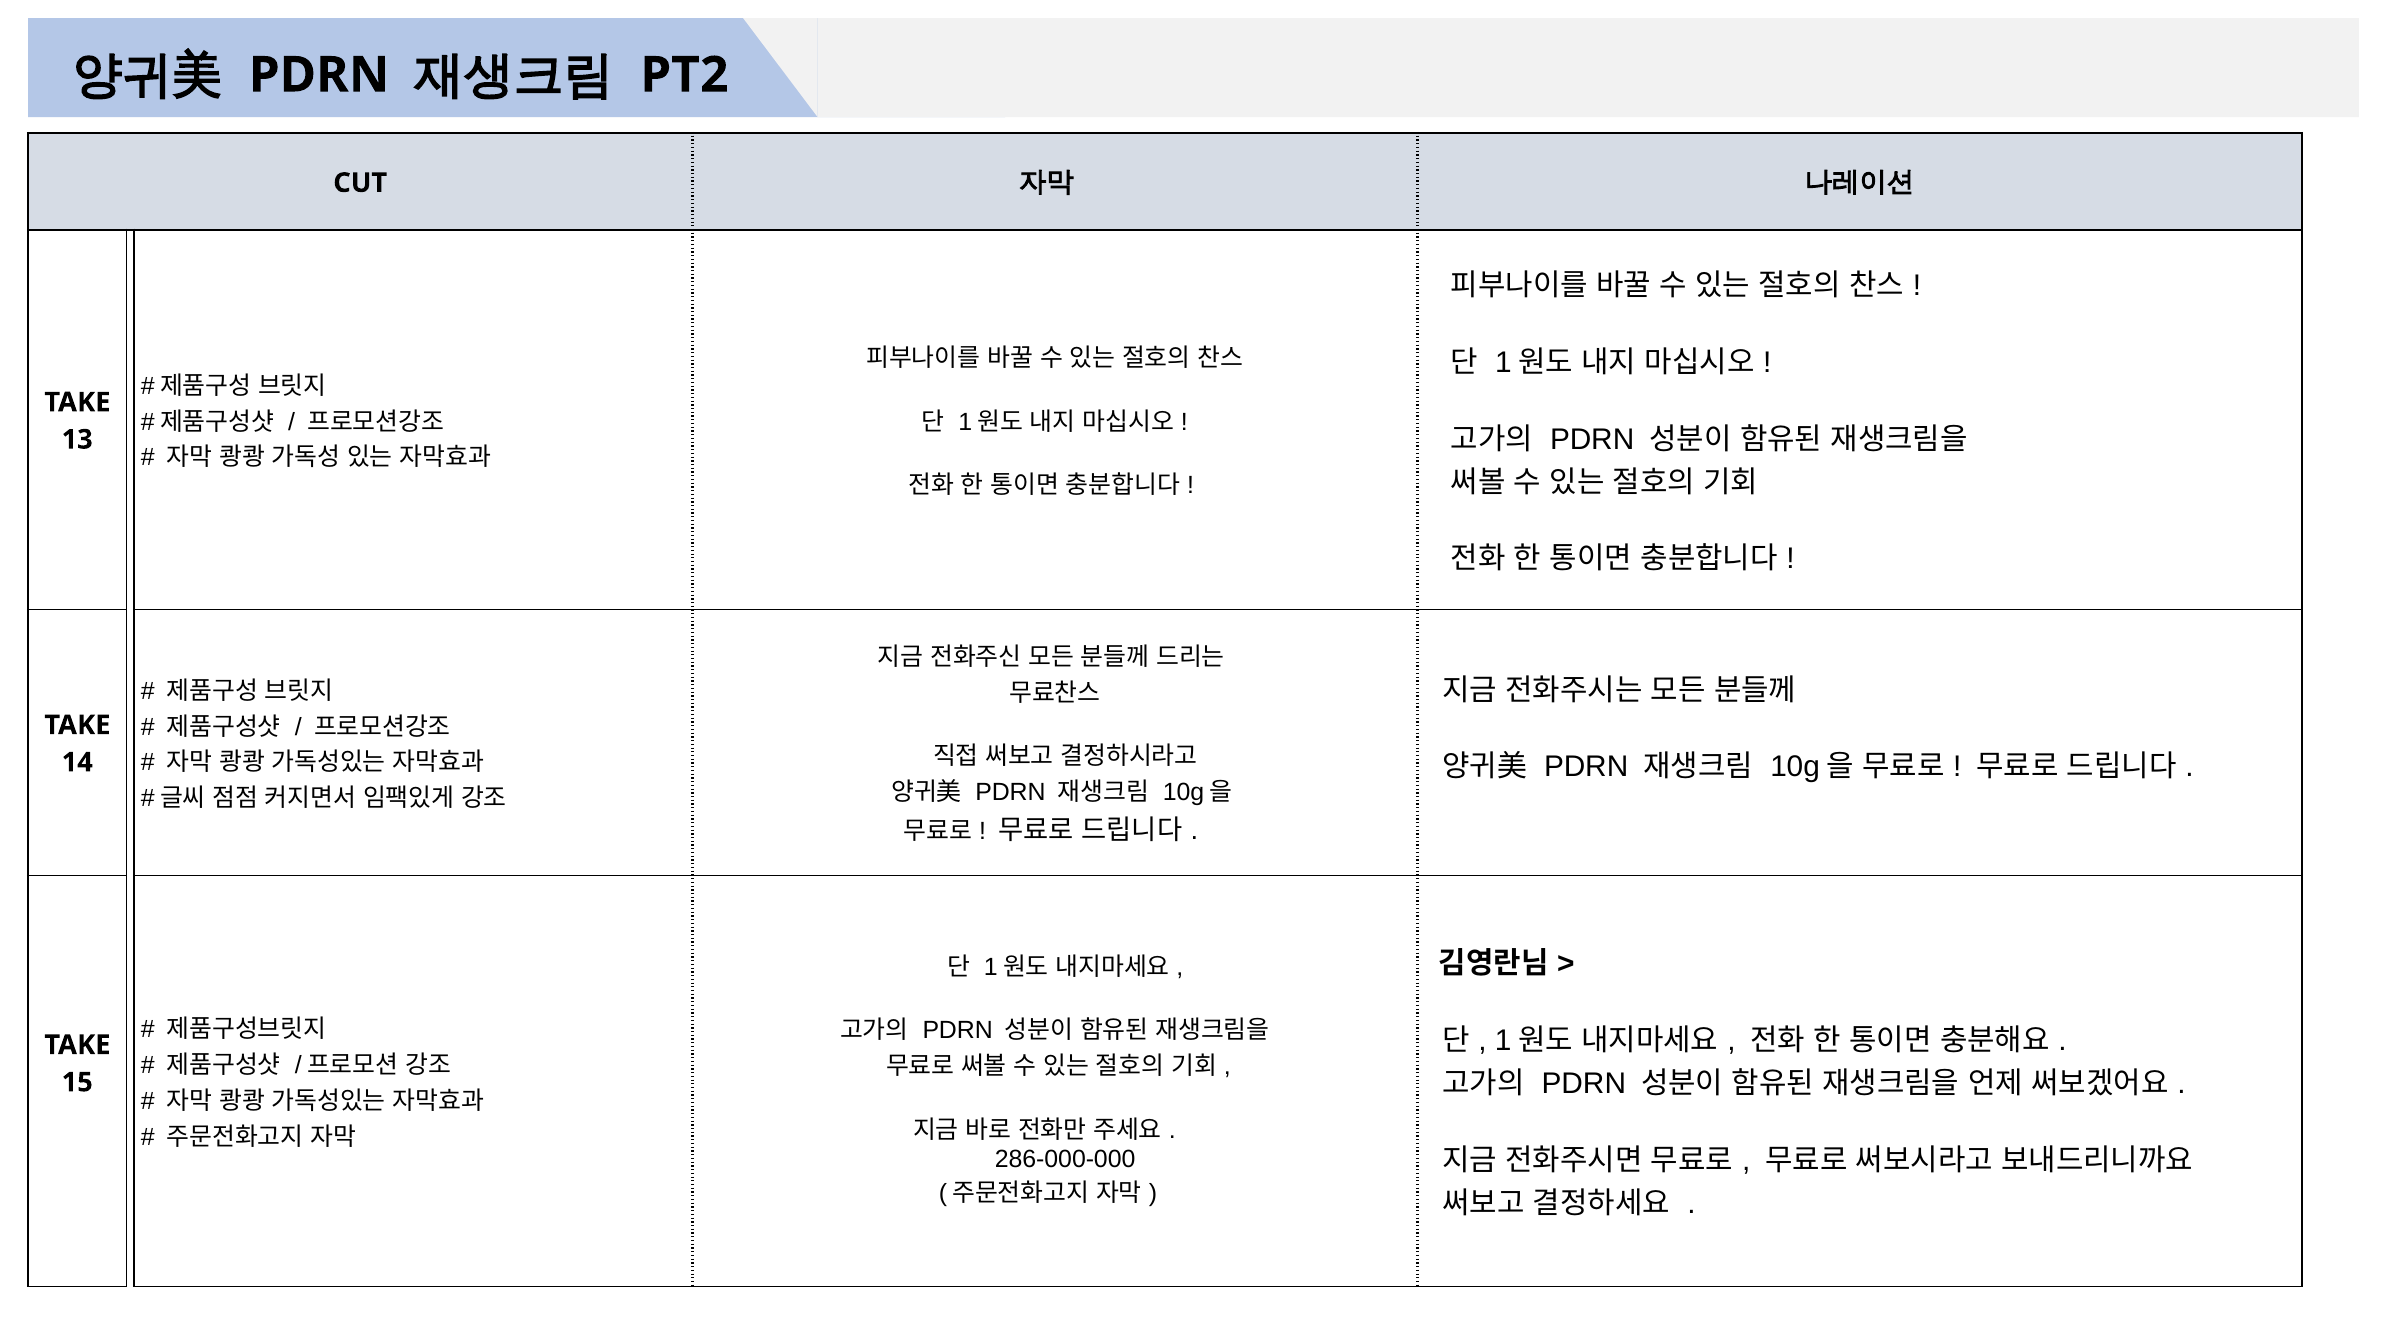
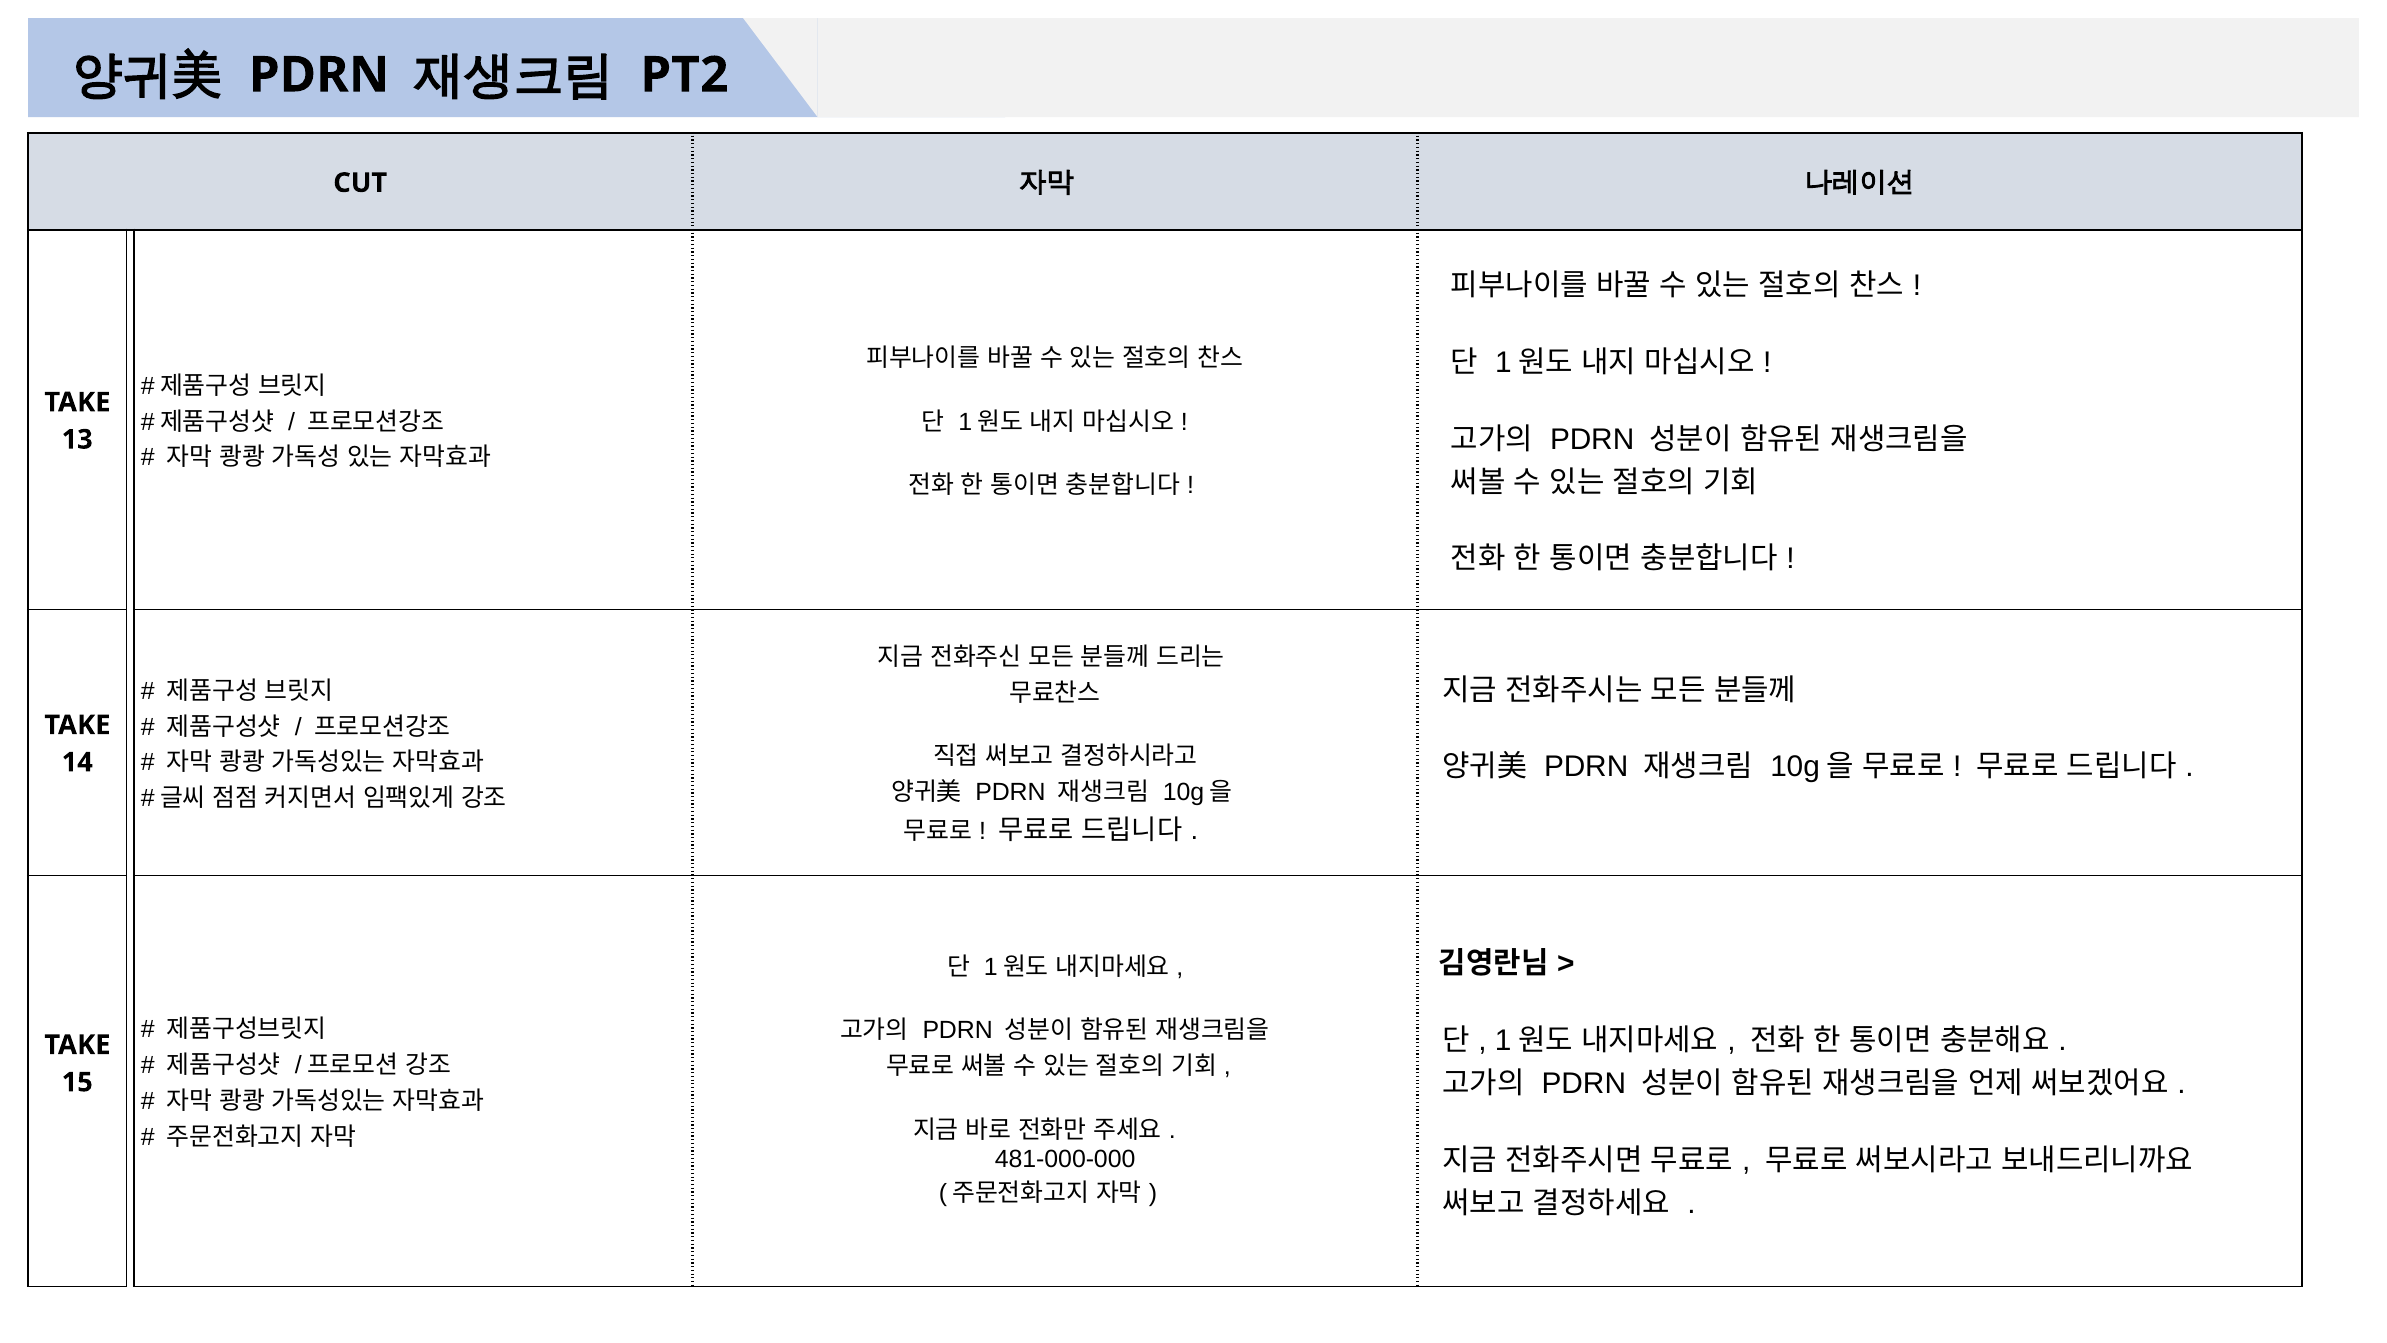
286-000-000: 286-000-000 -> 481-000-000
